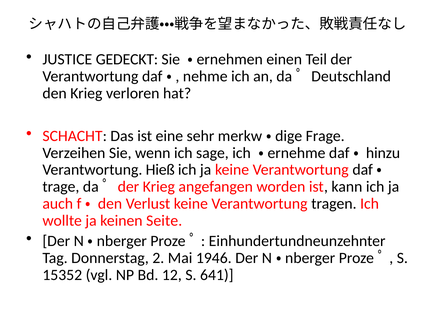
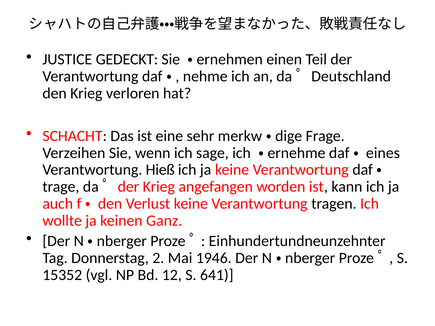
hinzu: hinzu -> eines
Seite: Seite -> Ganz
